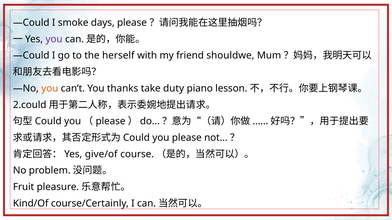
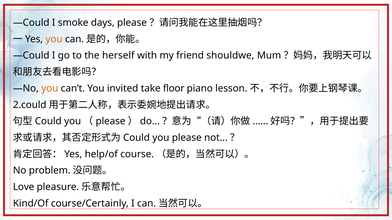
you at (54, 39) colour: purple -> orange
thanks: thanks -> invited
duty: duty -> floor
give/of: give/of -> help/of
Fruit: Fruit -> Love
